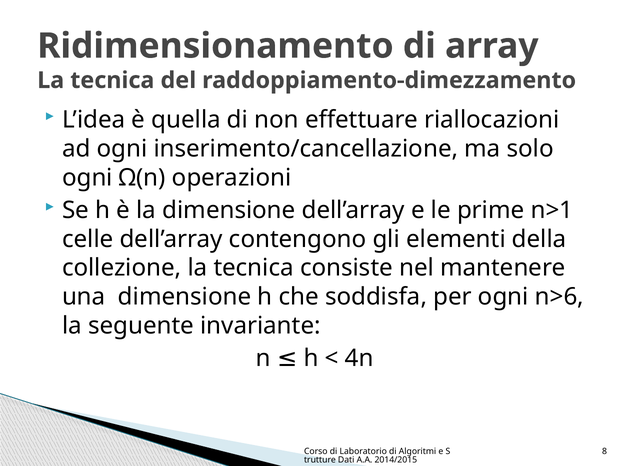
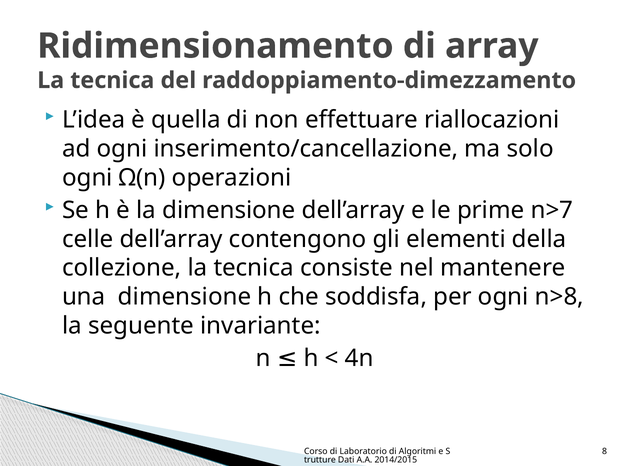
n>1: n>1 -> n>7
n>6: n>6 -> n>8
